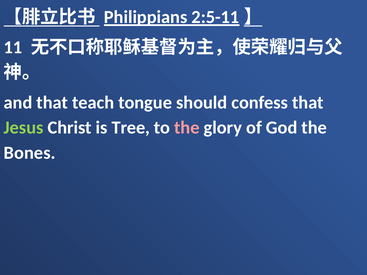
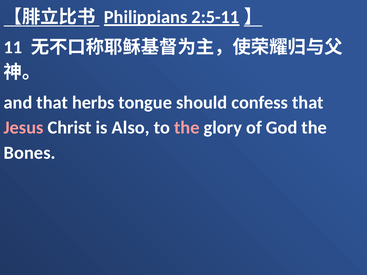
teach: teach -> herbs
Jesus colour: light green -> pink
Tree: Tree -> Also
